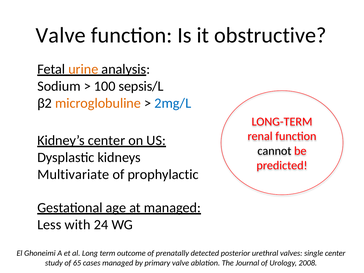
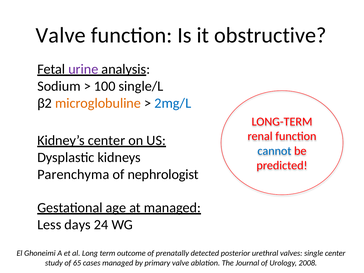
urine colour: orange -> purple
sepsis/L: sepsis/L -> single/L
cannot colour: black -> blue
Multivariate: Multivariate -> Parenchyma
prophylactic: prophylactic -> nephrologist
with: with -> days
